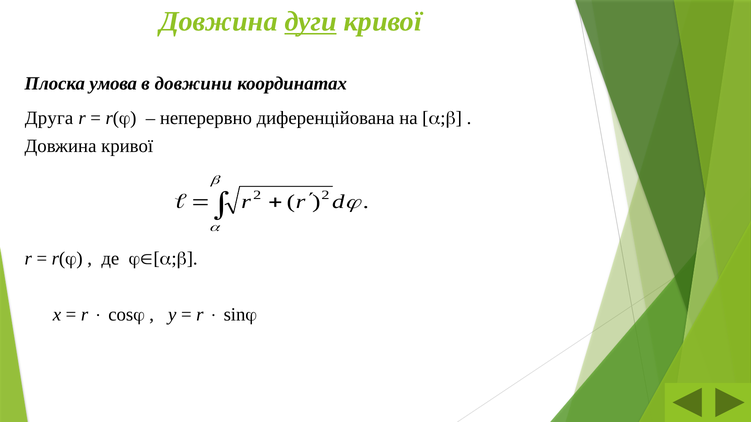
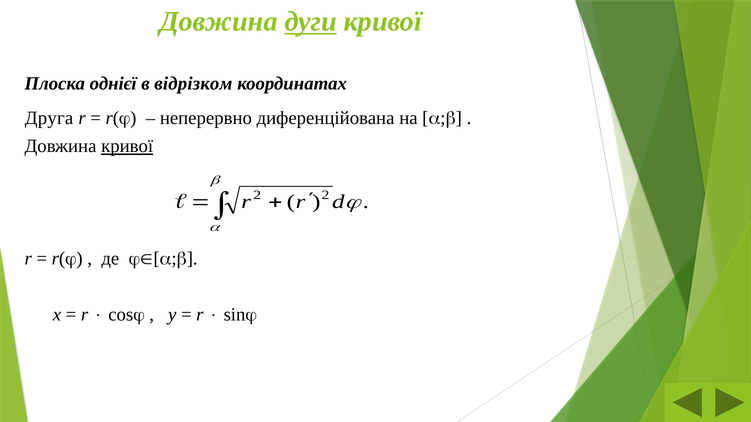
умова: умова -> однієї
довжини: довжини -> відрізком
кривої at (127, 146) underline: none -> present
